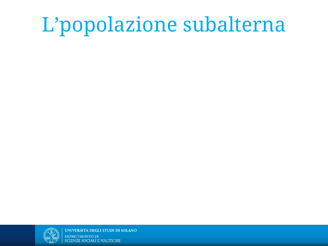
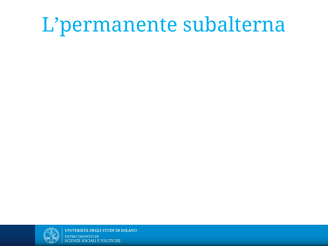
L’popolazione: L’popolazione -> L’permanente
